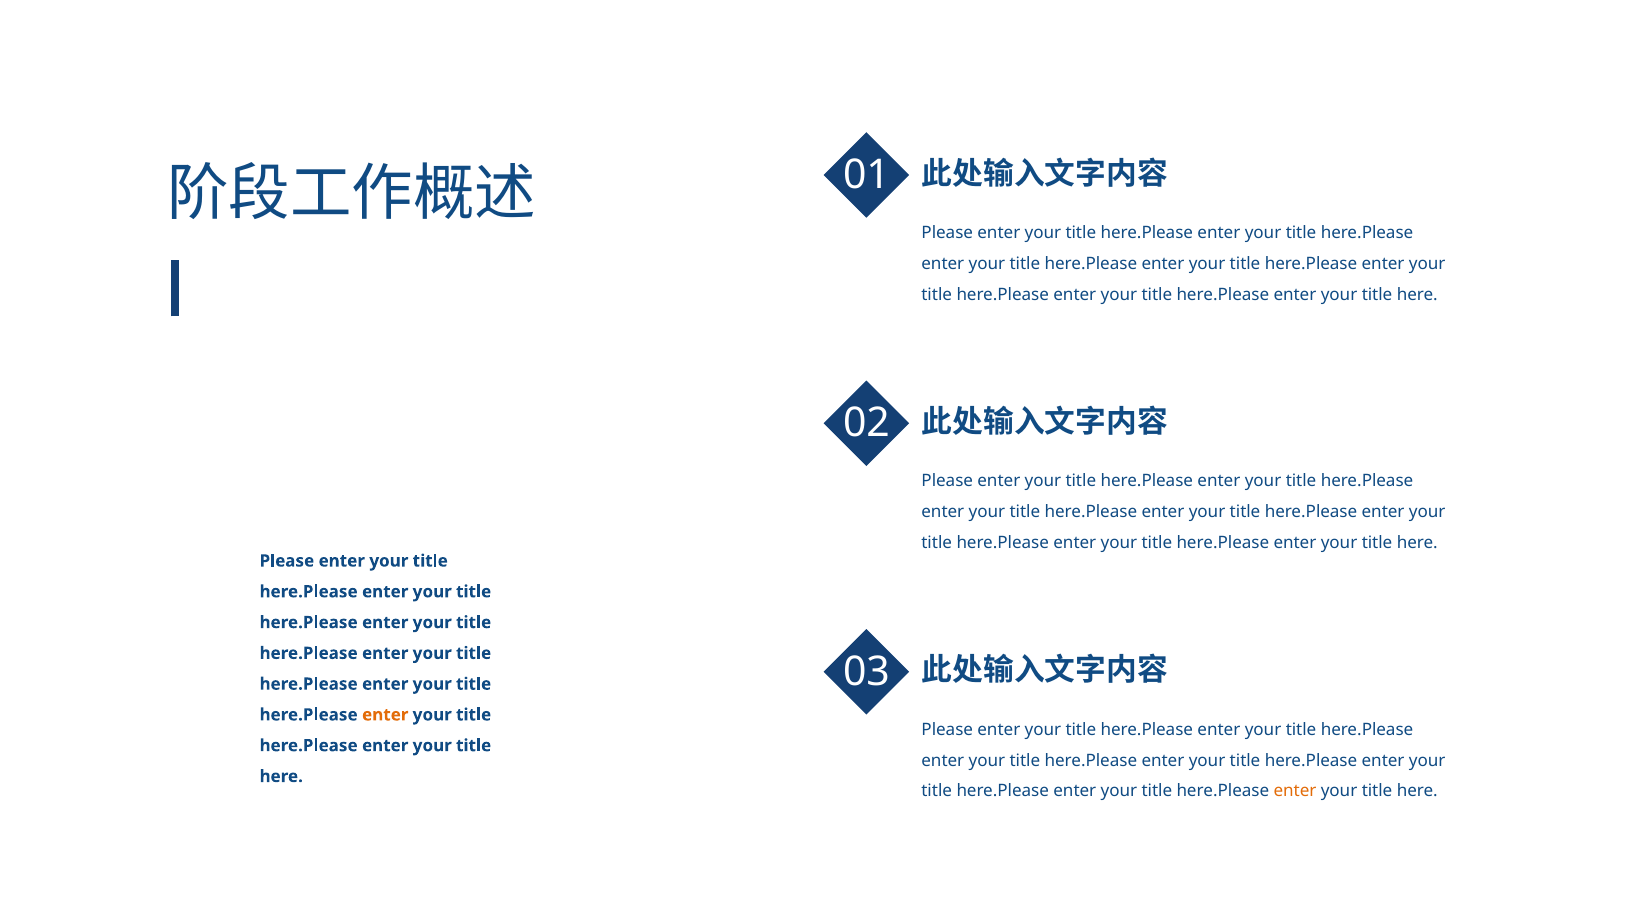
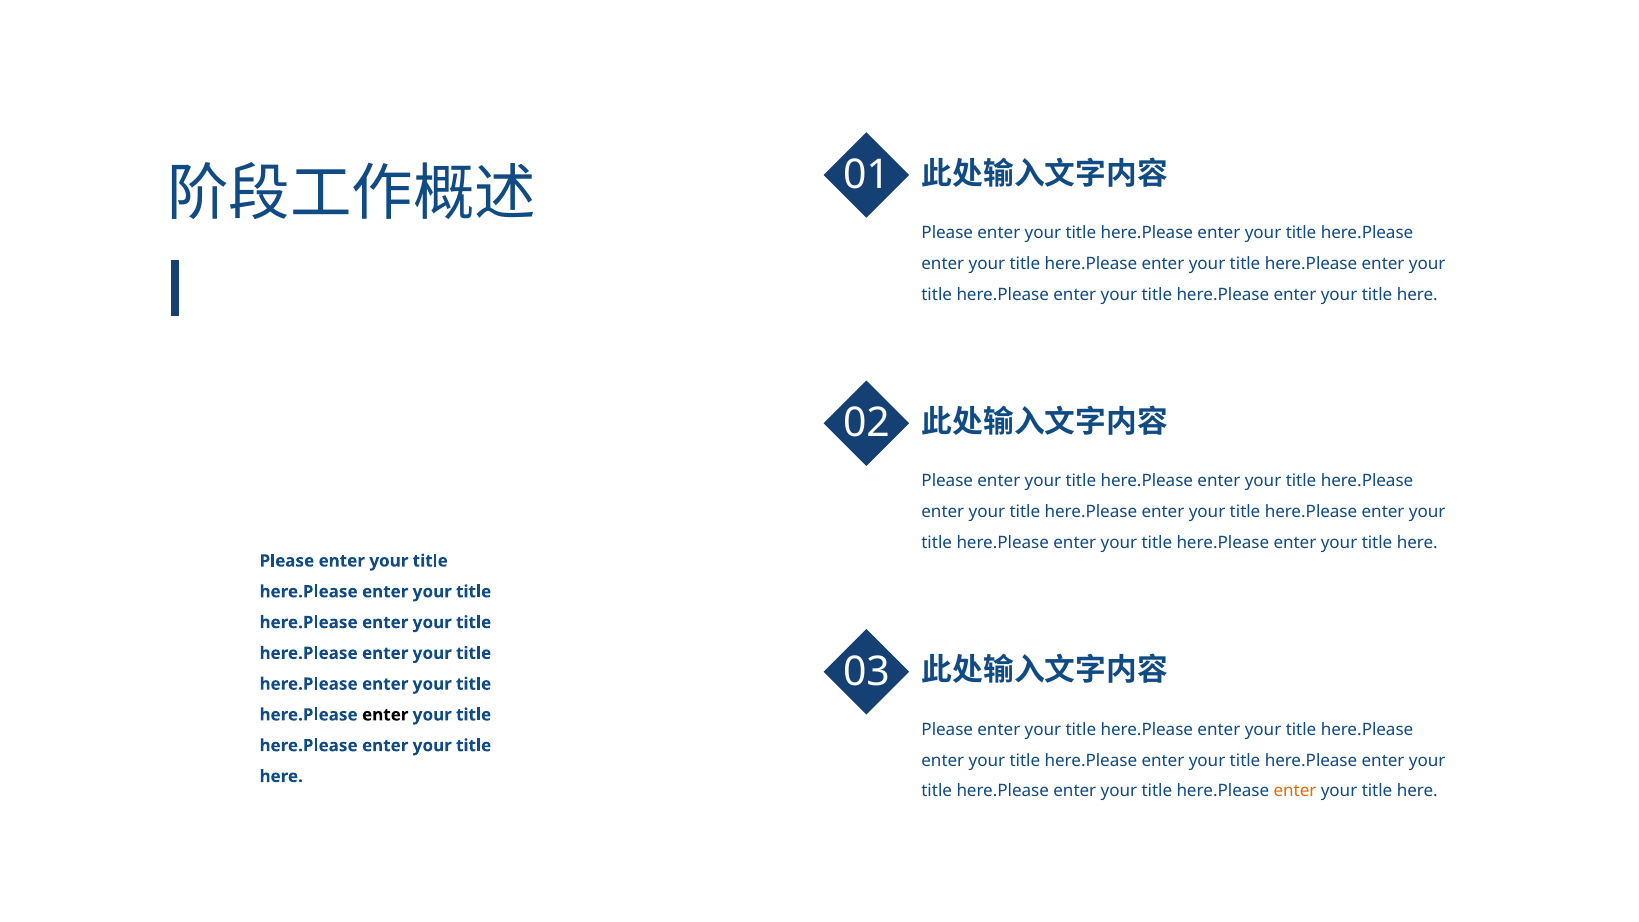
enter at (385, 715) colour: orange -> black
